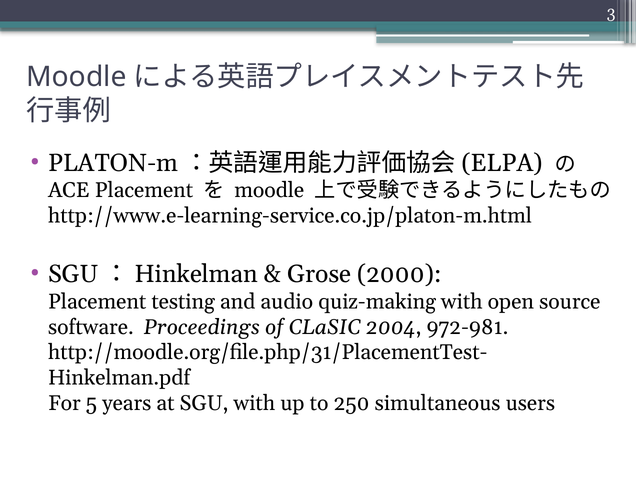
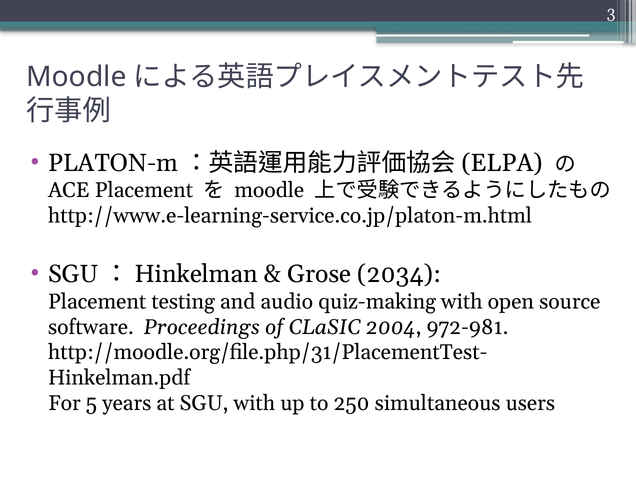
2000: 2000 -> 2034
